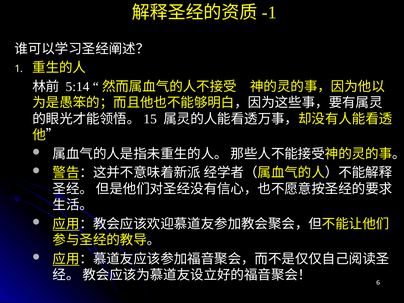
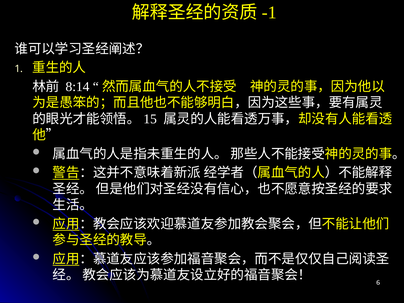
5:14: 5:14 -> 8:14
